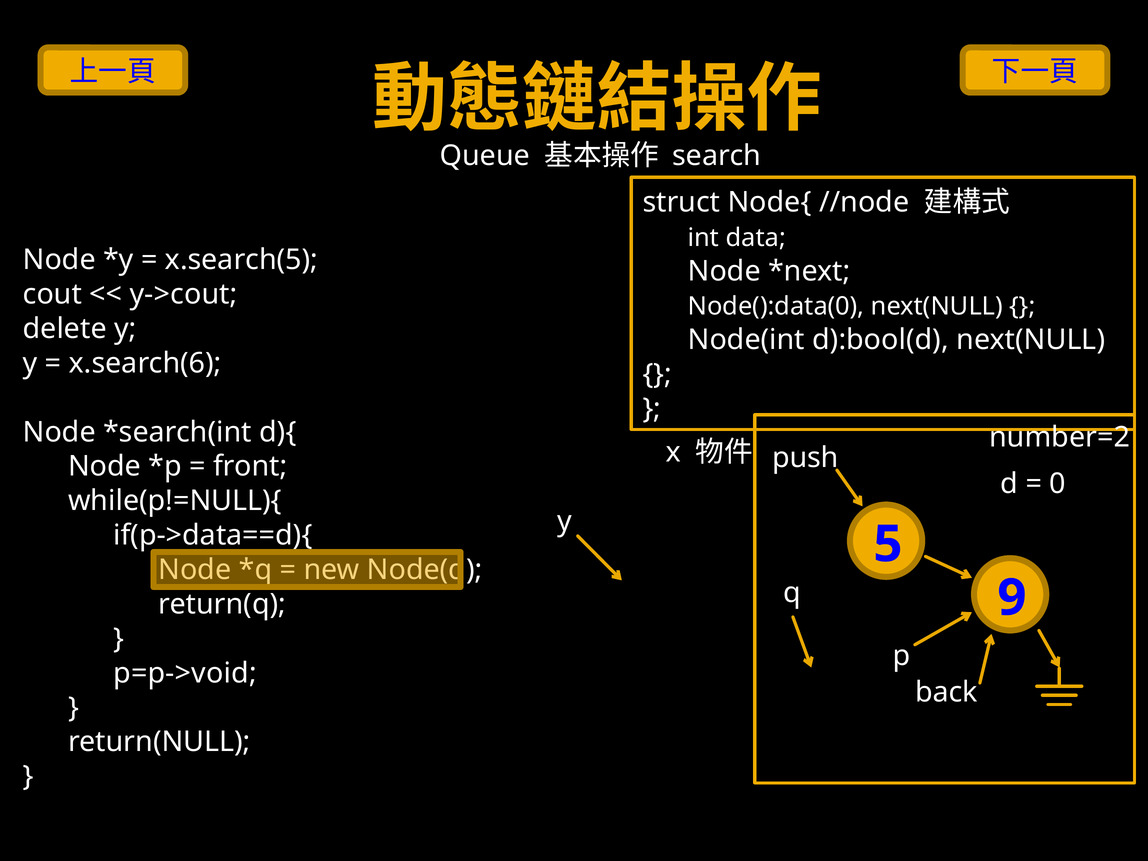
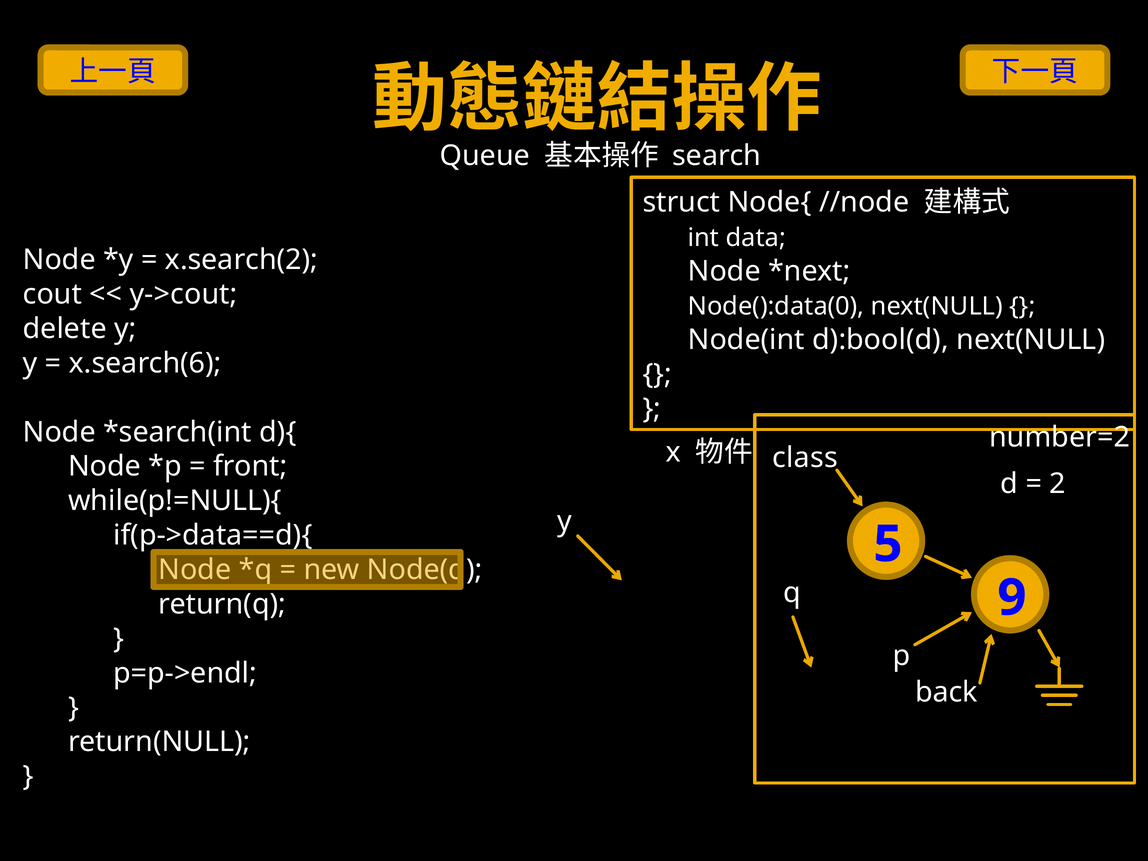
x.search(5: x.search(5 -> x.search(2
push: push -> class
0: 0 -> 2
p=p->void: p=p->void -> p=p->endl
